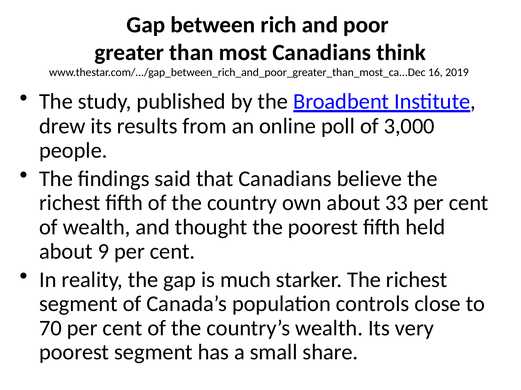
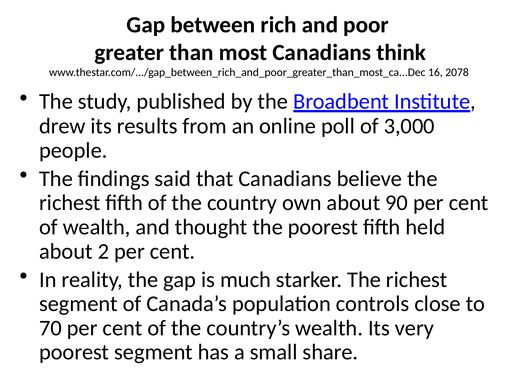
2019: 2019 -> 2078
33: 33 -> 90
9: 9 -> 2
